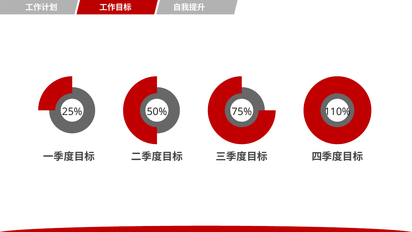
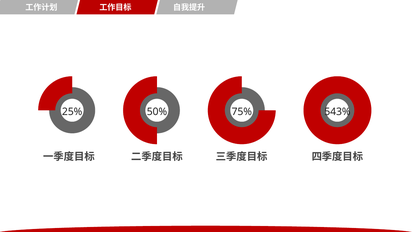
110%: 110% -> 543%
